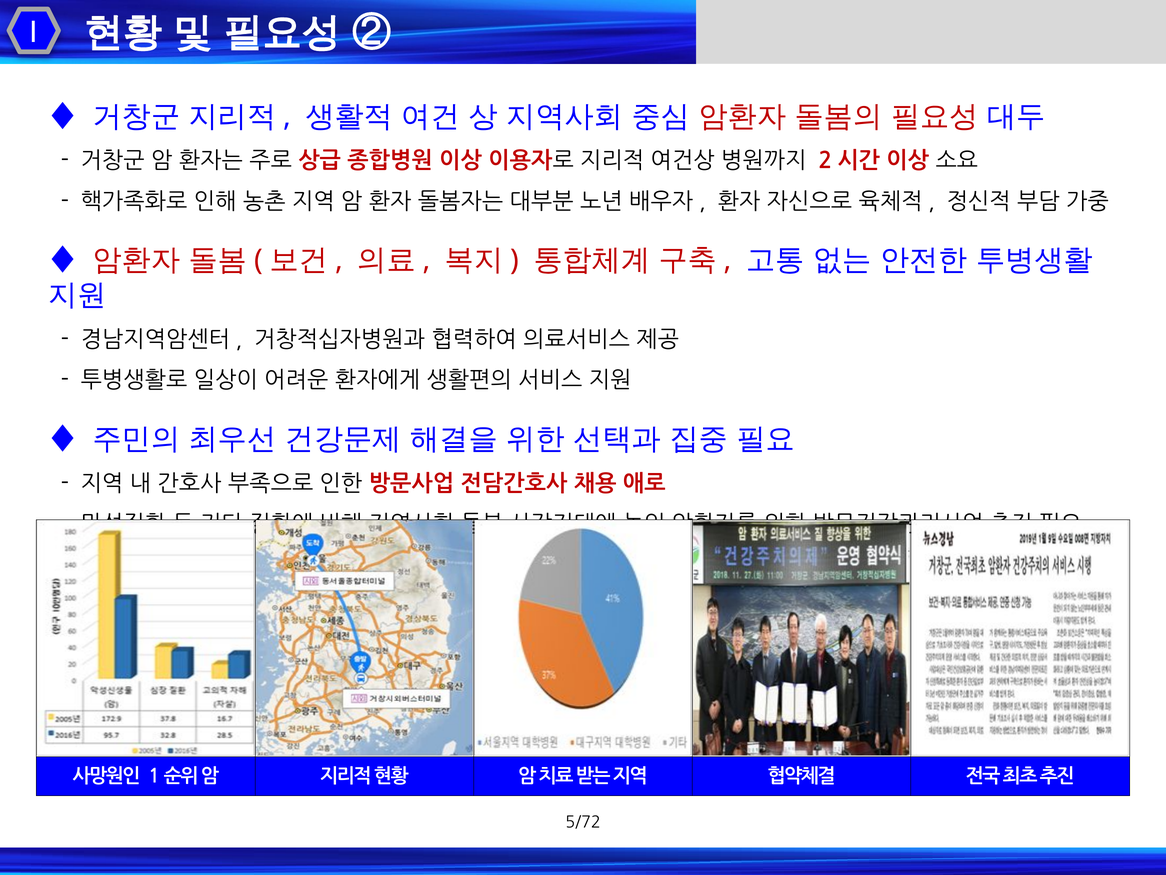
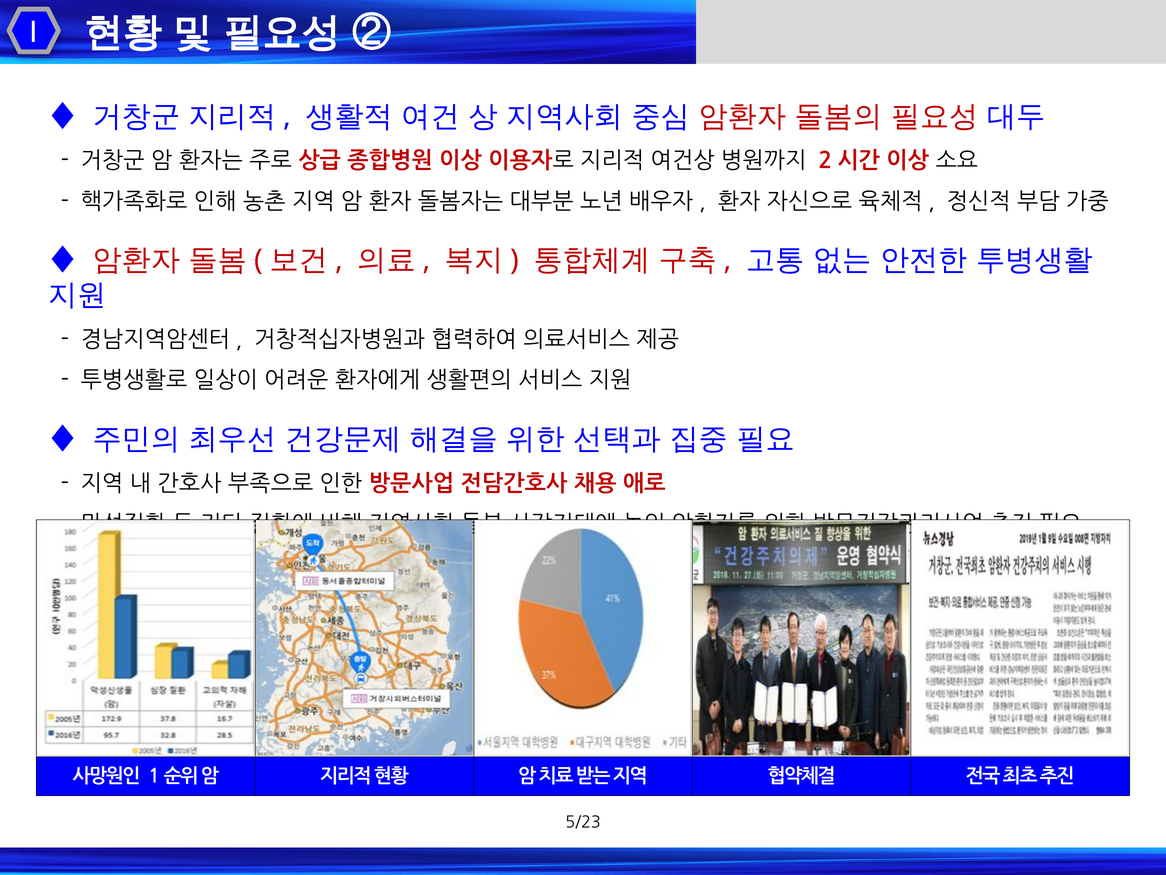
5/72: 5/72 -> 5/23
